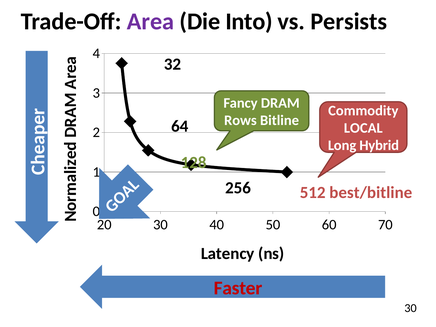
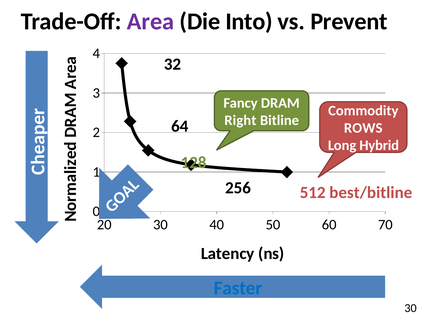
Persists: Persists -> Prevent
Rows: Rows -> Right
LOCAL: LOCAL -> ROWS
Faster colour: red -> blue
